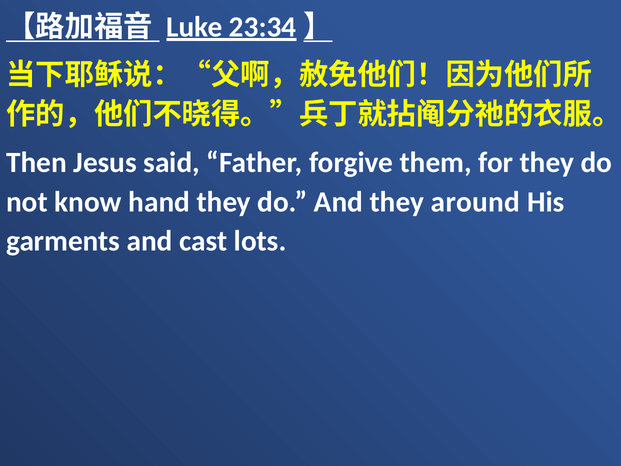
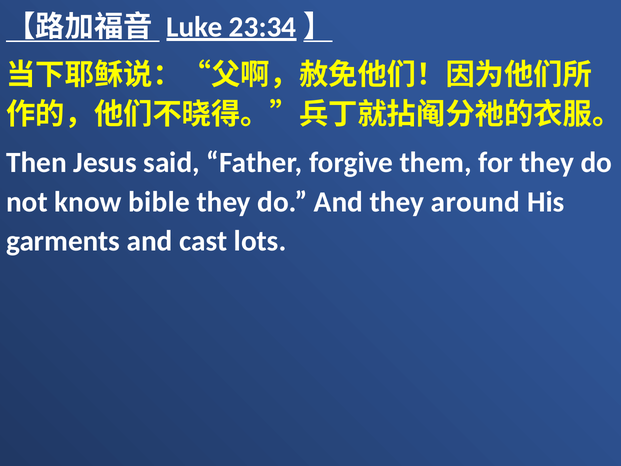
hand: hand -> bible
